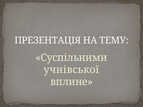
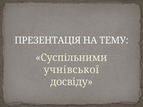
вплине: вплине -> досвіду
